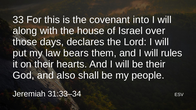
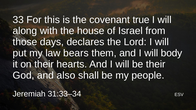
into: into -> true
over: over -> from
rules: rules -> body
